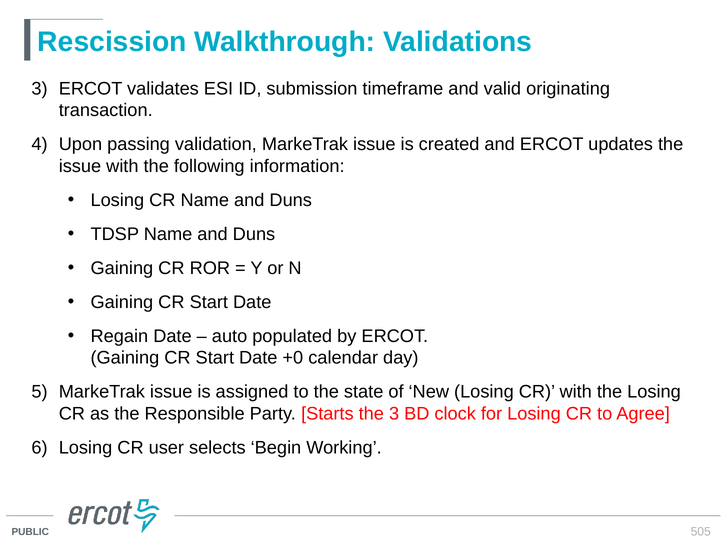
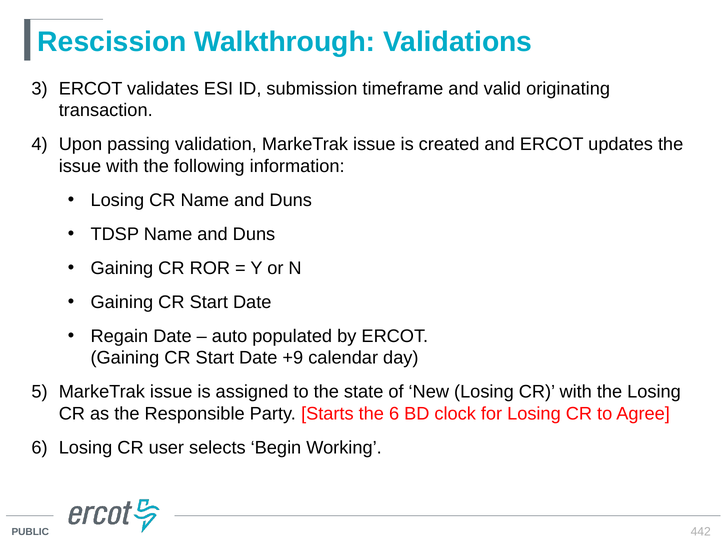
+0: +0 -> +9
the 3: 3 -> 6
505: 505 -> 442
